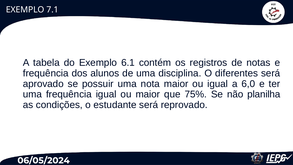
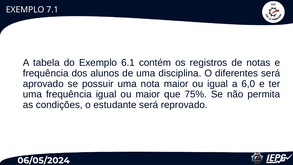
planilha: planilha -> permita
